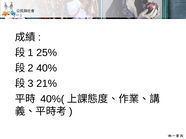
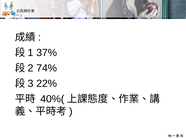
25%: 25% -> 37%
40%: 40% -> 74%
21%: 21% -> 22%
